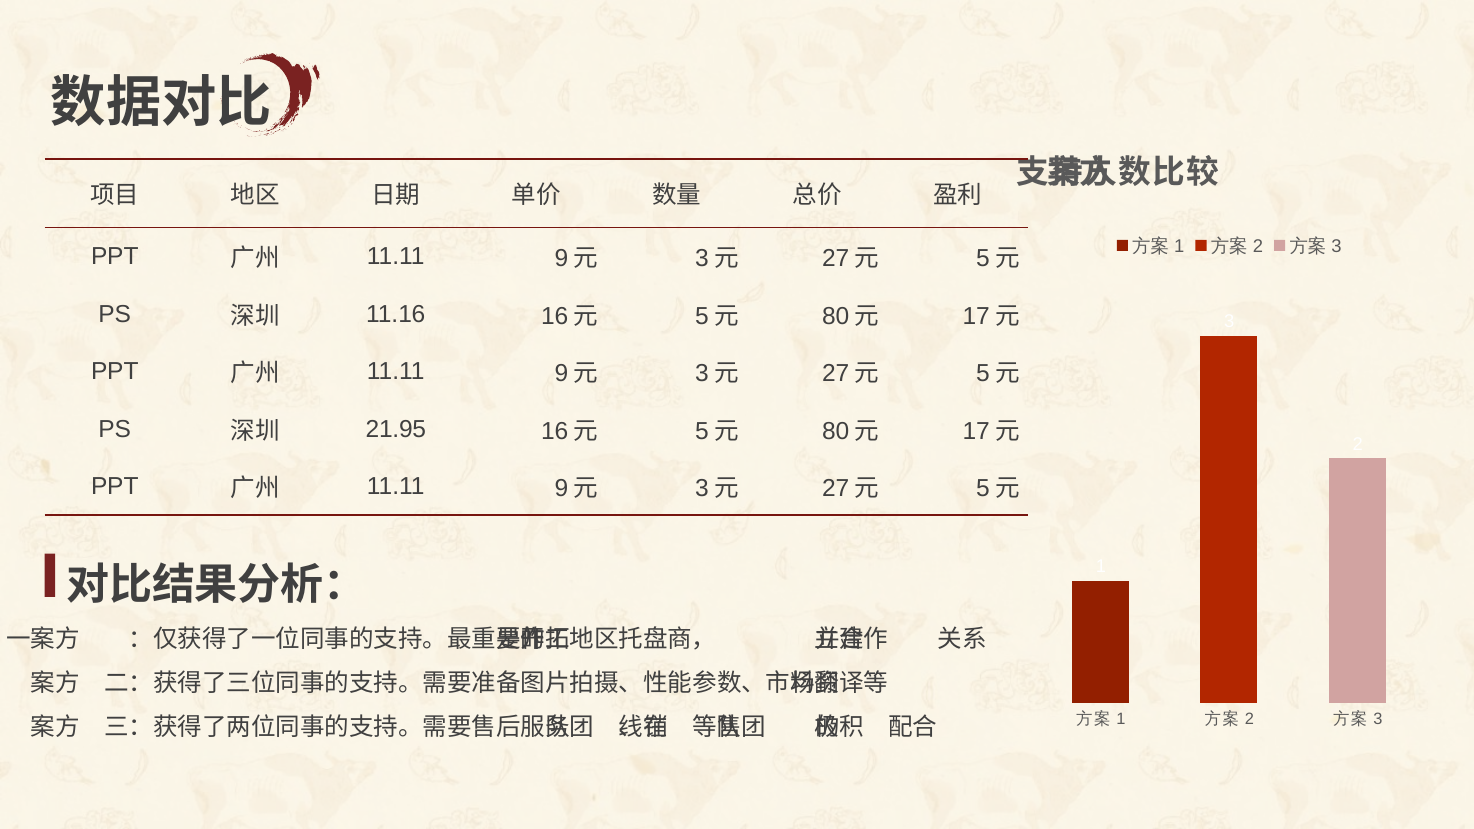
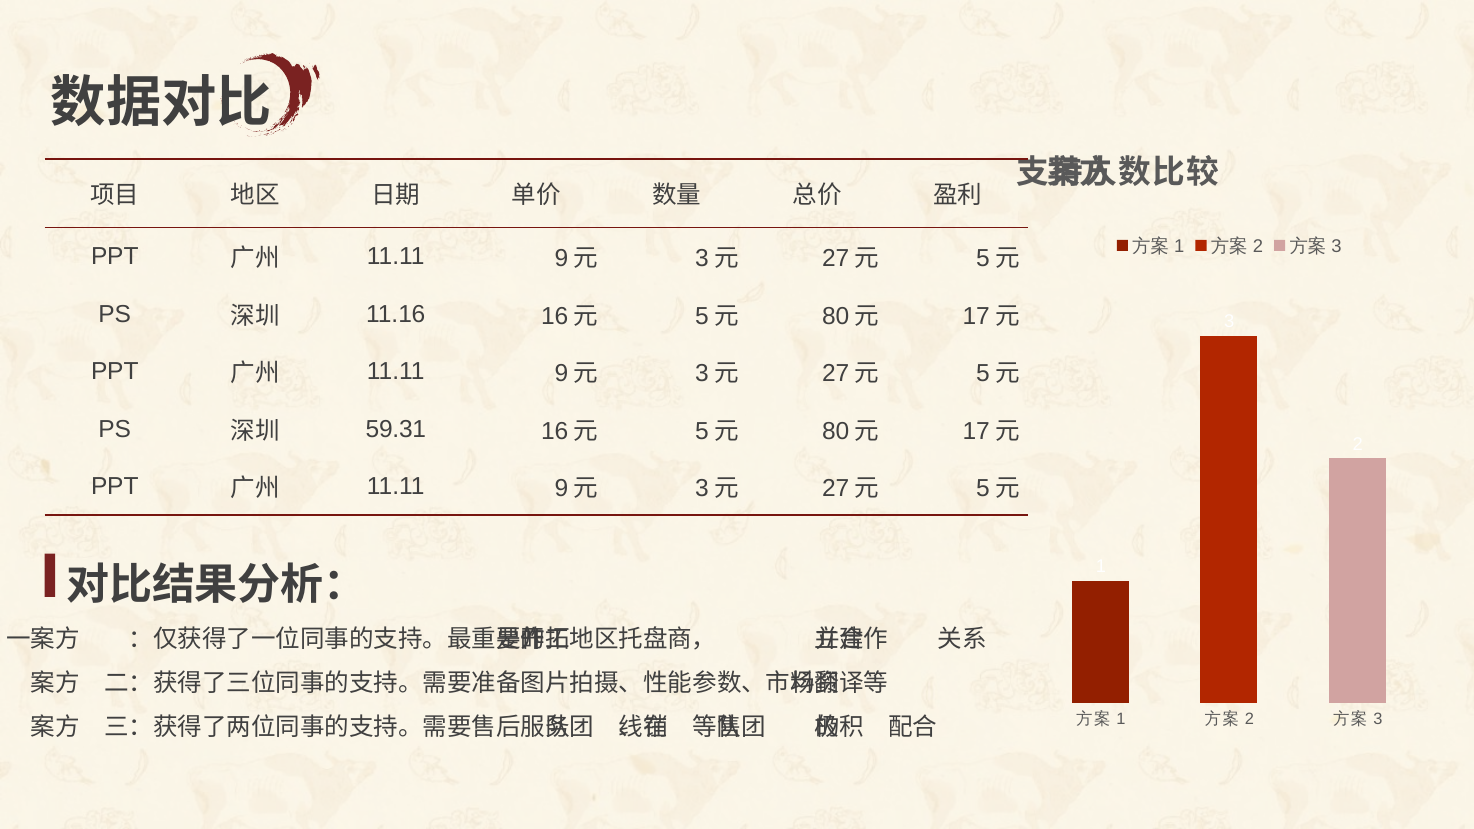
21.95: 21.95 -> 59.31
